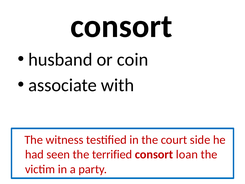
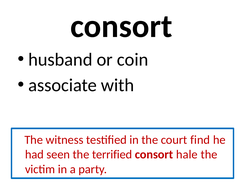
side: side -> find
loan: loan -> hale
